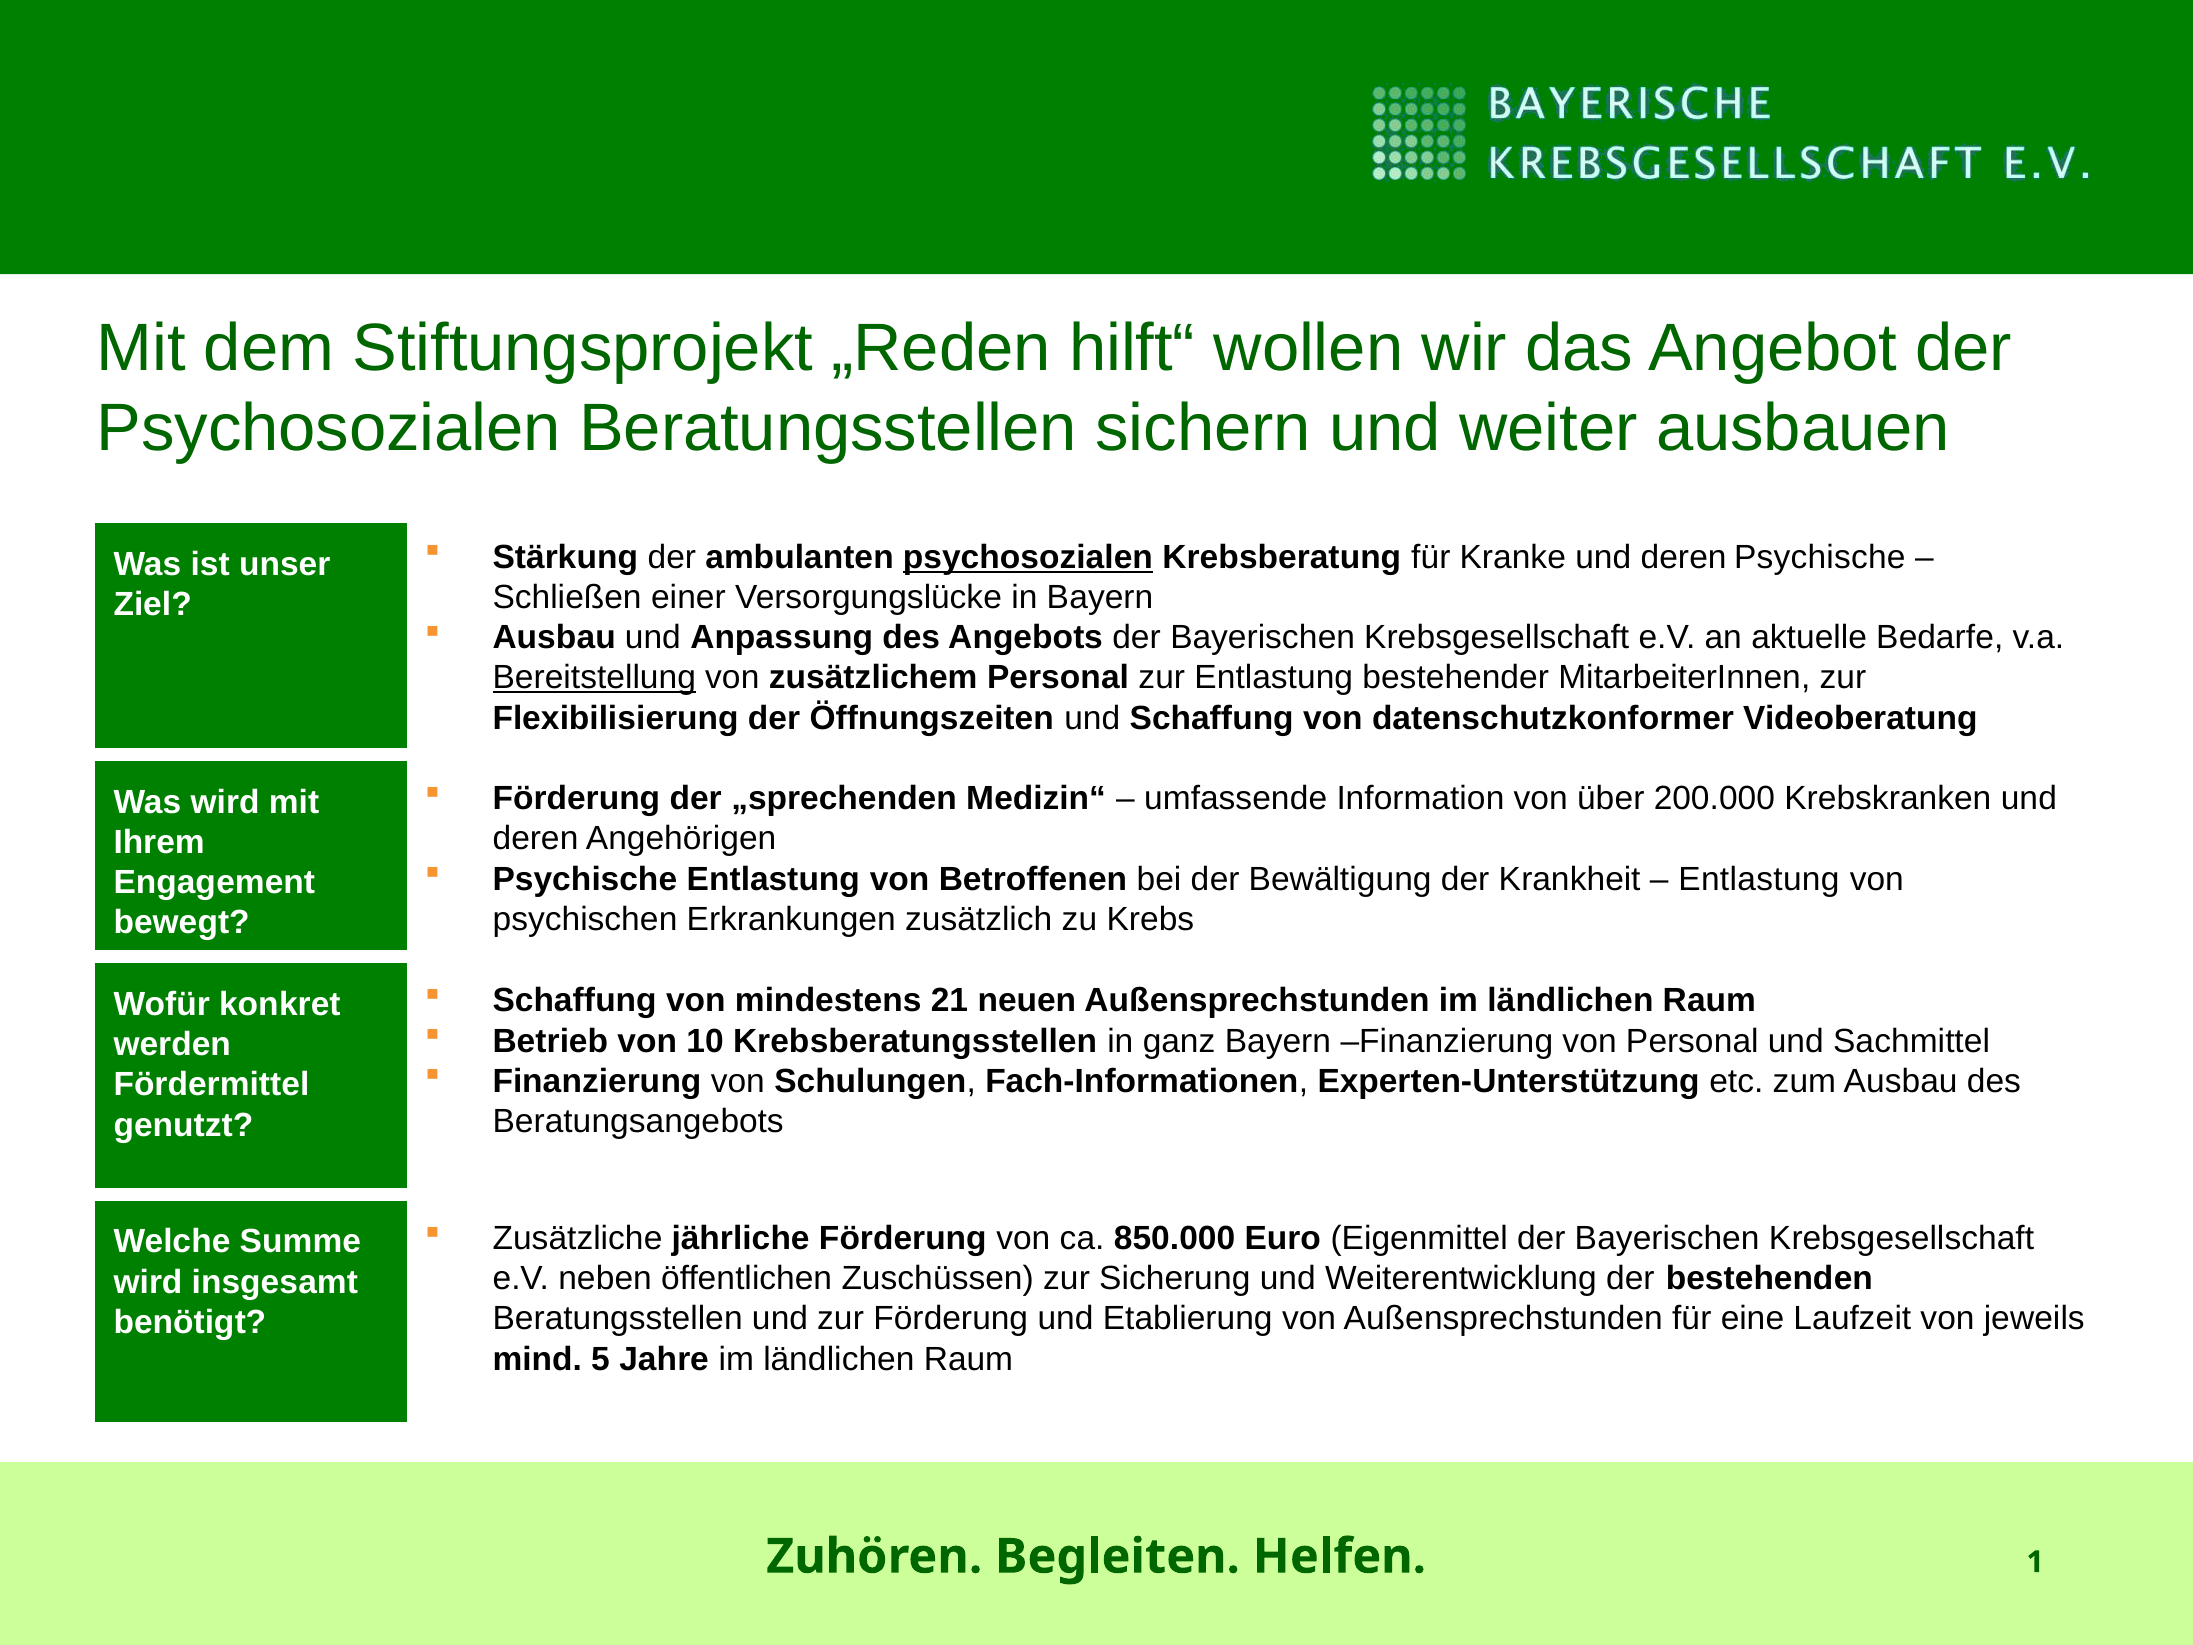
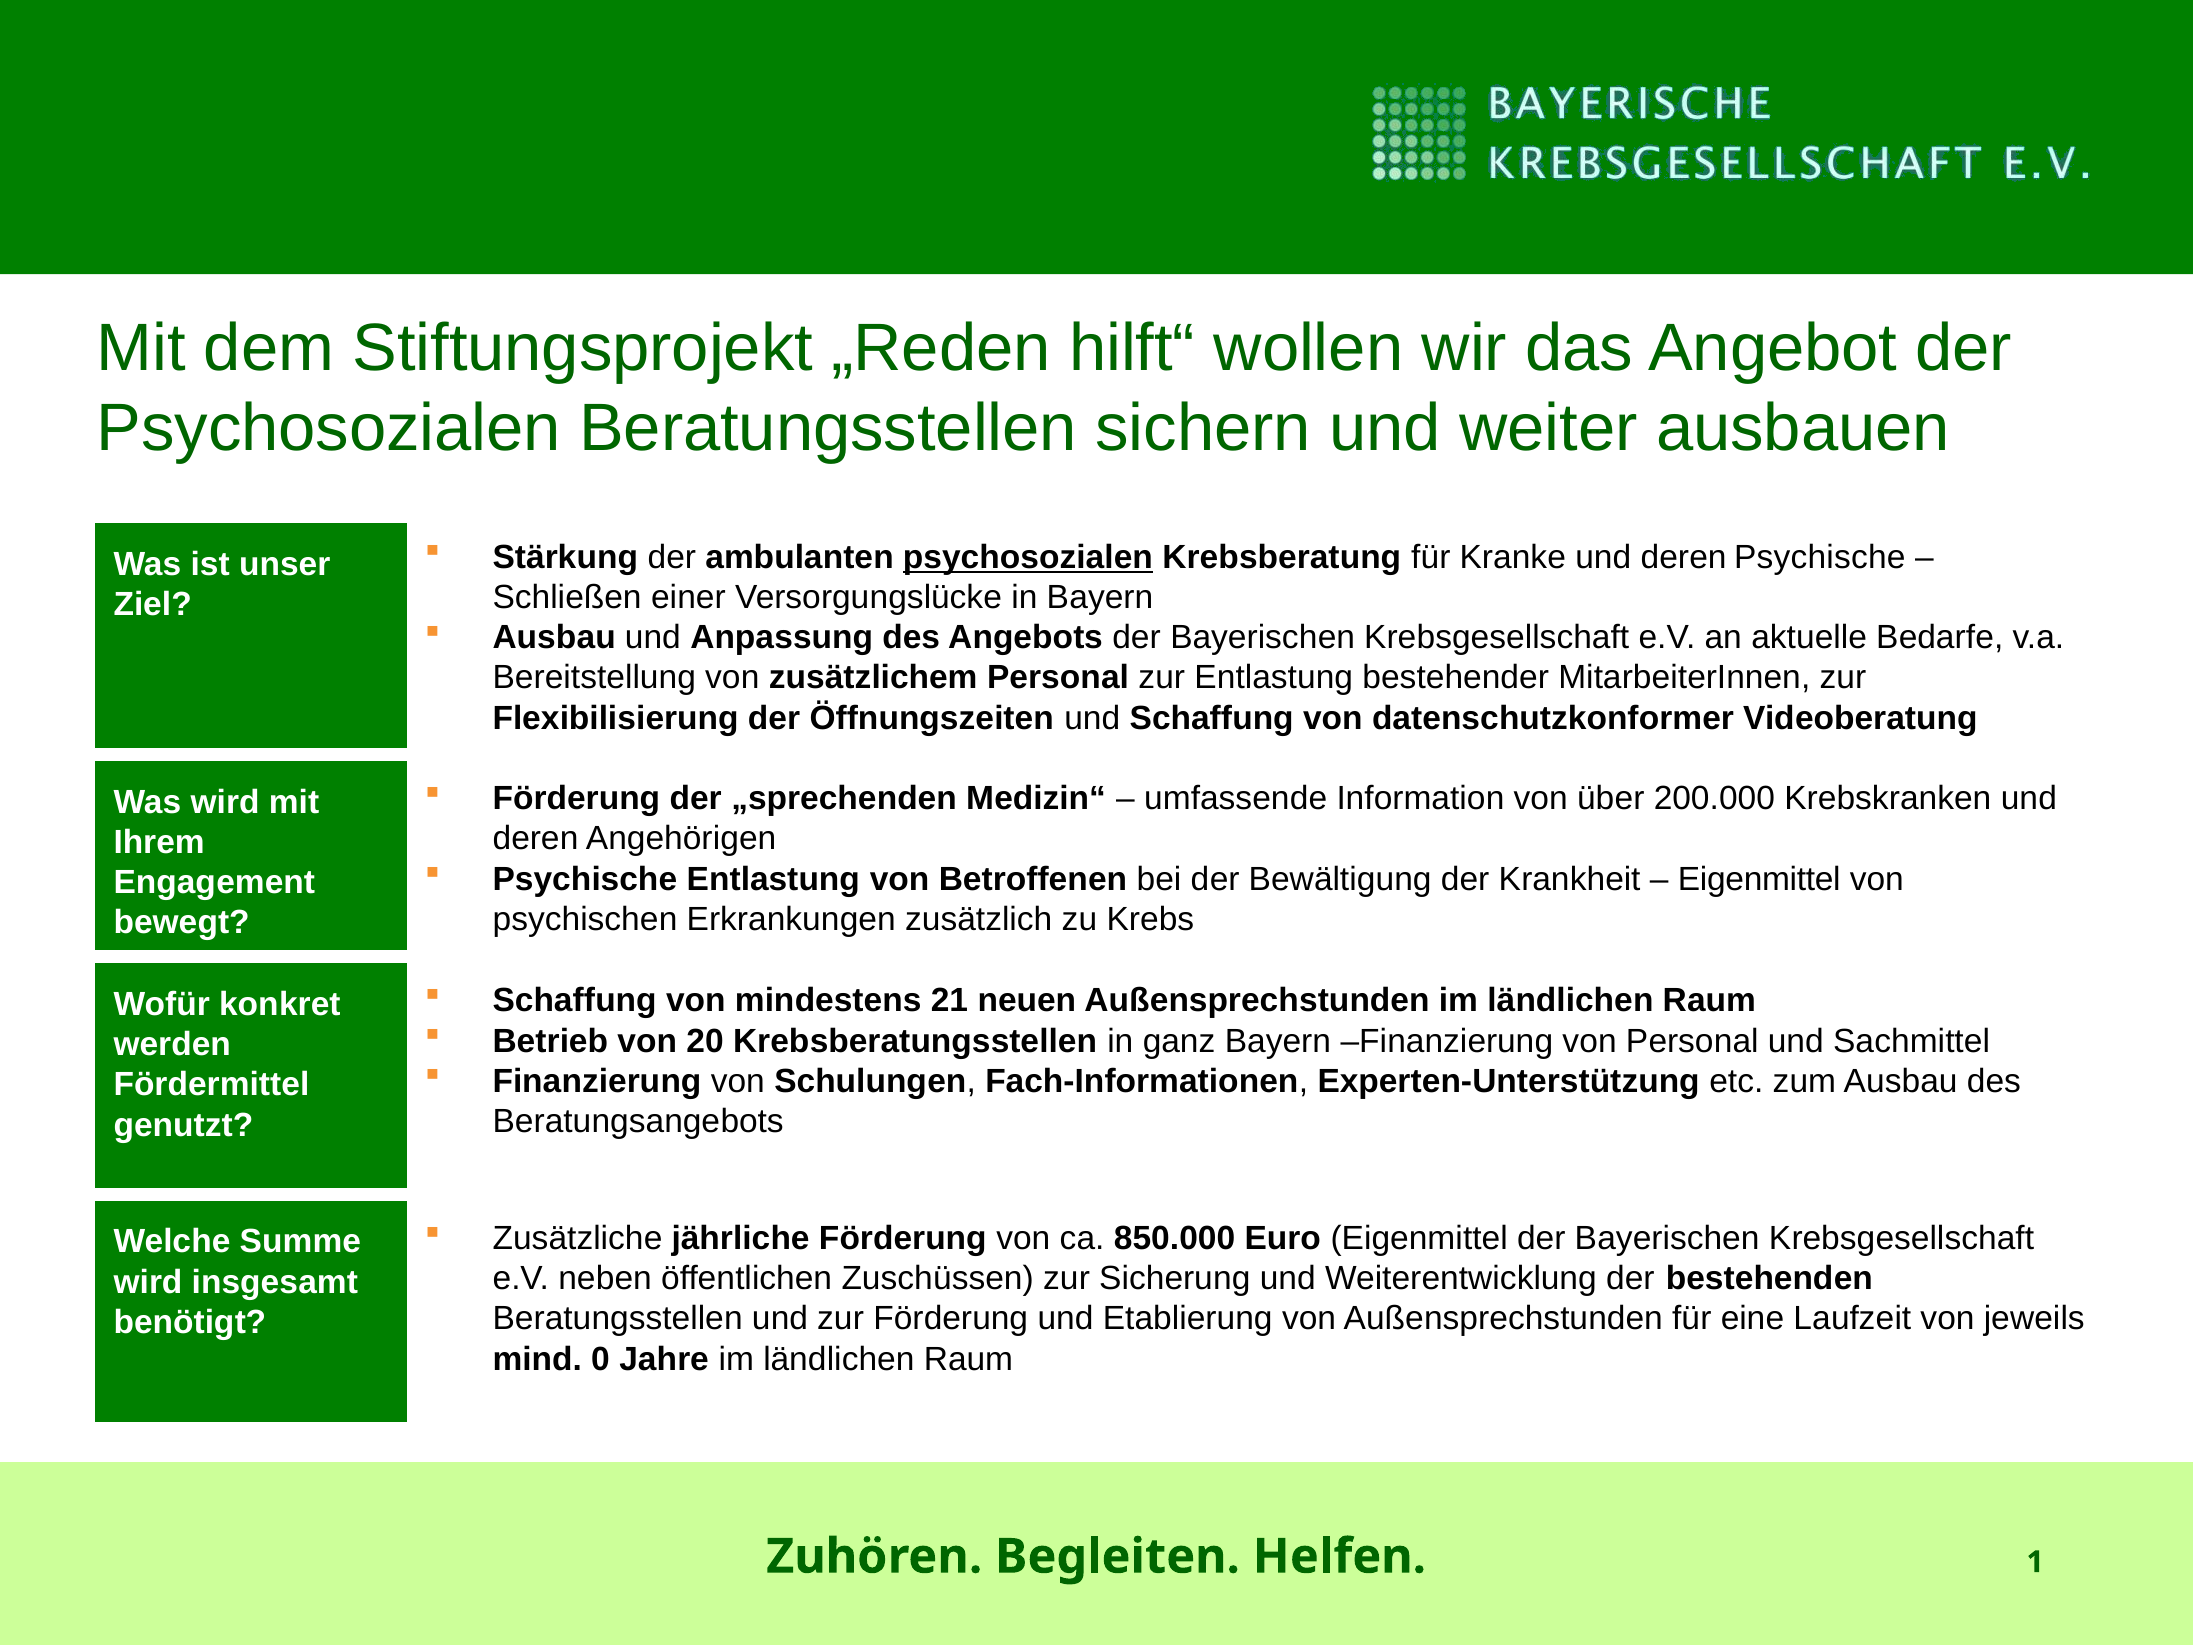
Bereitstellung underline: present -> none
Entlastung at (1759, 879): Entlastung -> Eigenmittel
10: 10 -> 20
5: 5 -> 0
